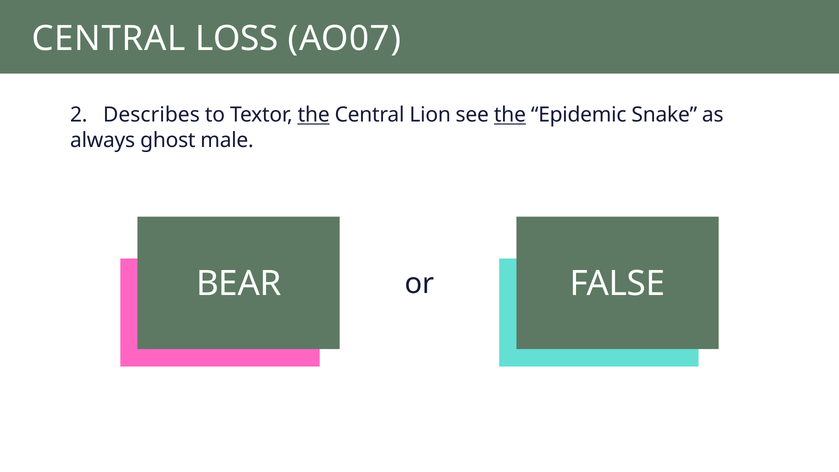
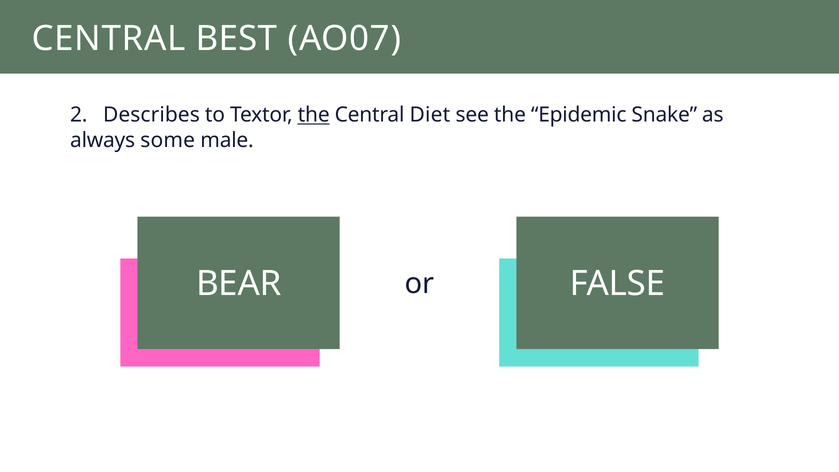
LOSS: LOSS -> BEST
Lion: Lion -> Diet
the at (510, 115) underline: present -> none
ghost: ghost -> some
